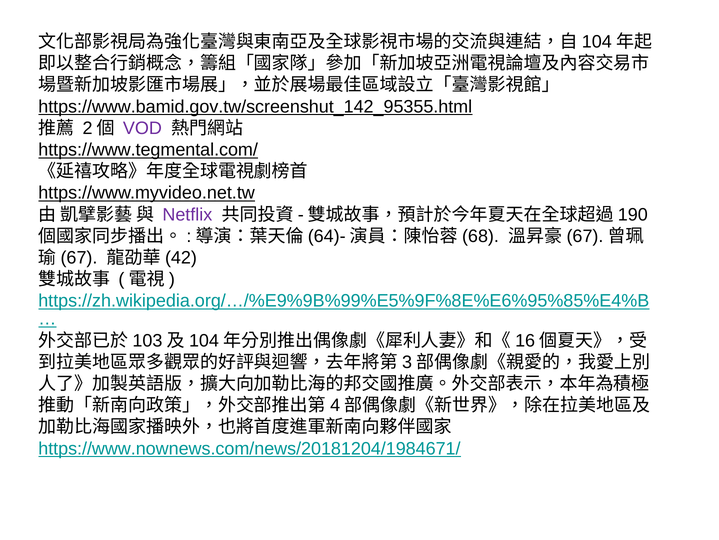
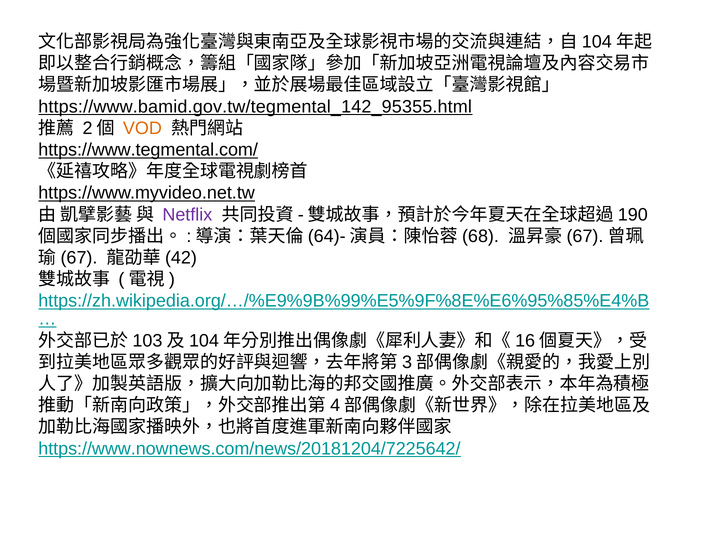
https://www.bamid.gov.tw/screenshut_142_95355.html: https://www.bamid.gov.tw/screenshut_142_95355.html -> https://www.bamid.gov.tw/tegmental_142_95355.html
VOD colour: purple -> orange
https://www.nownews.com/news/20181204/1984671/: https://www.nownews.com/news/20181204/1984671/ -> https://www.nownews.com/news/20181204/7225642/
